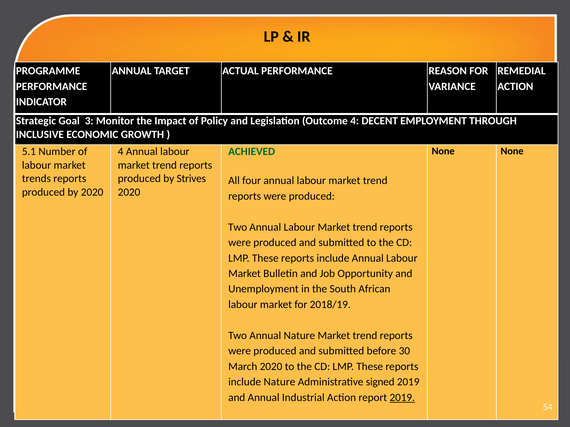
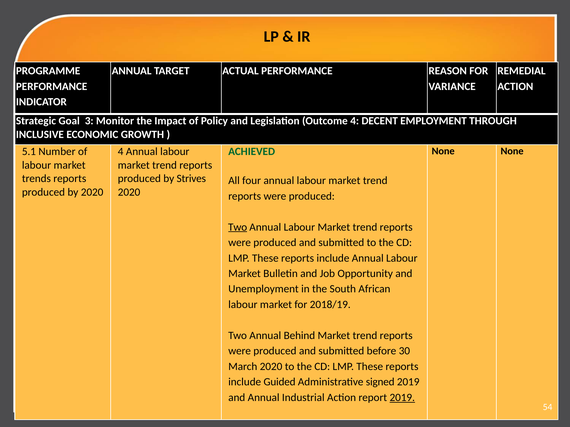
Two at (238, 227) underline: none -> present
Annual Nature: Nature -> Behind
include Nature: Nature -> Guided
